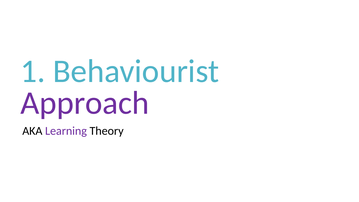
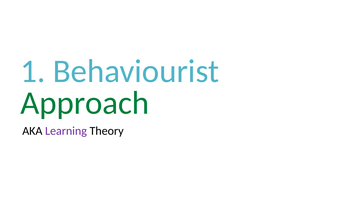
Approach colour: purple -> green
